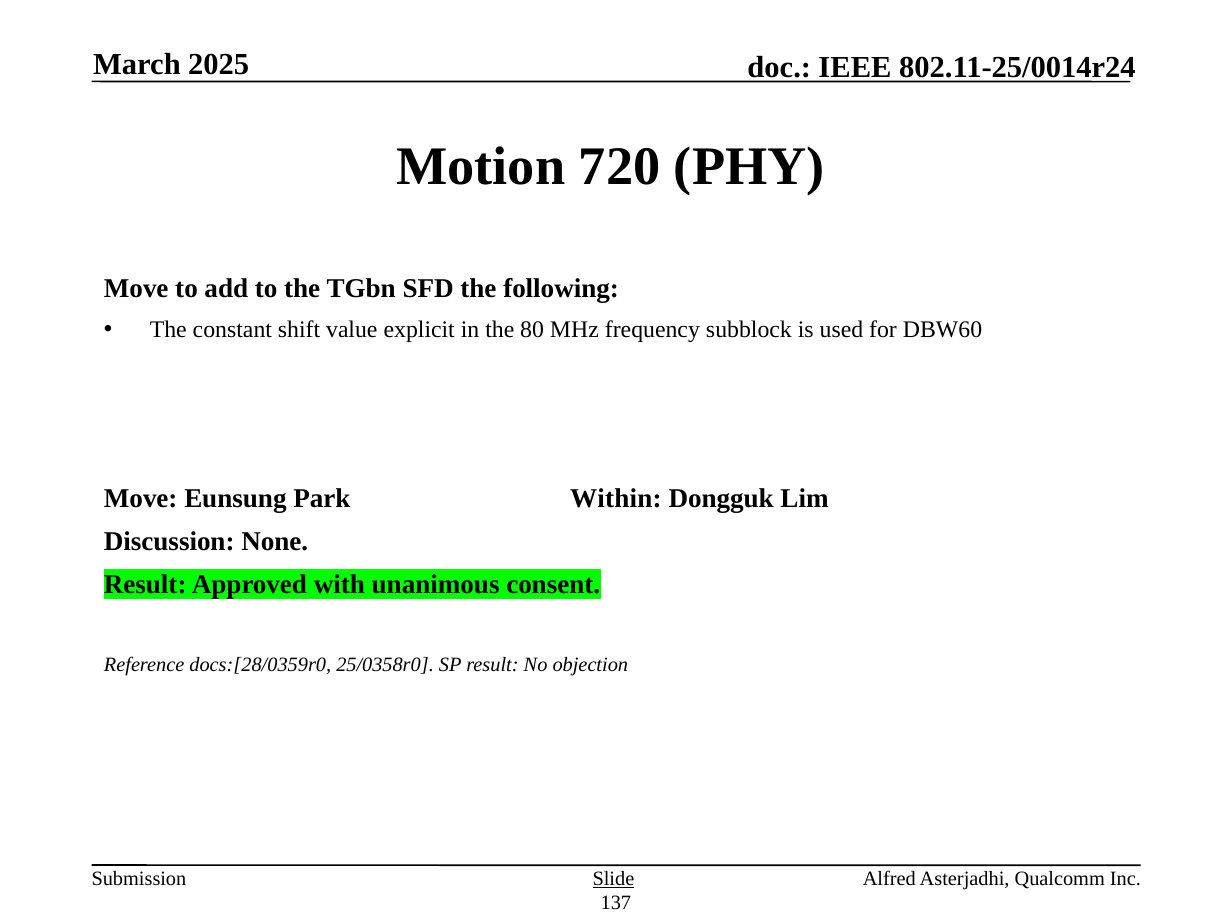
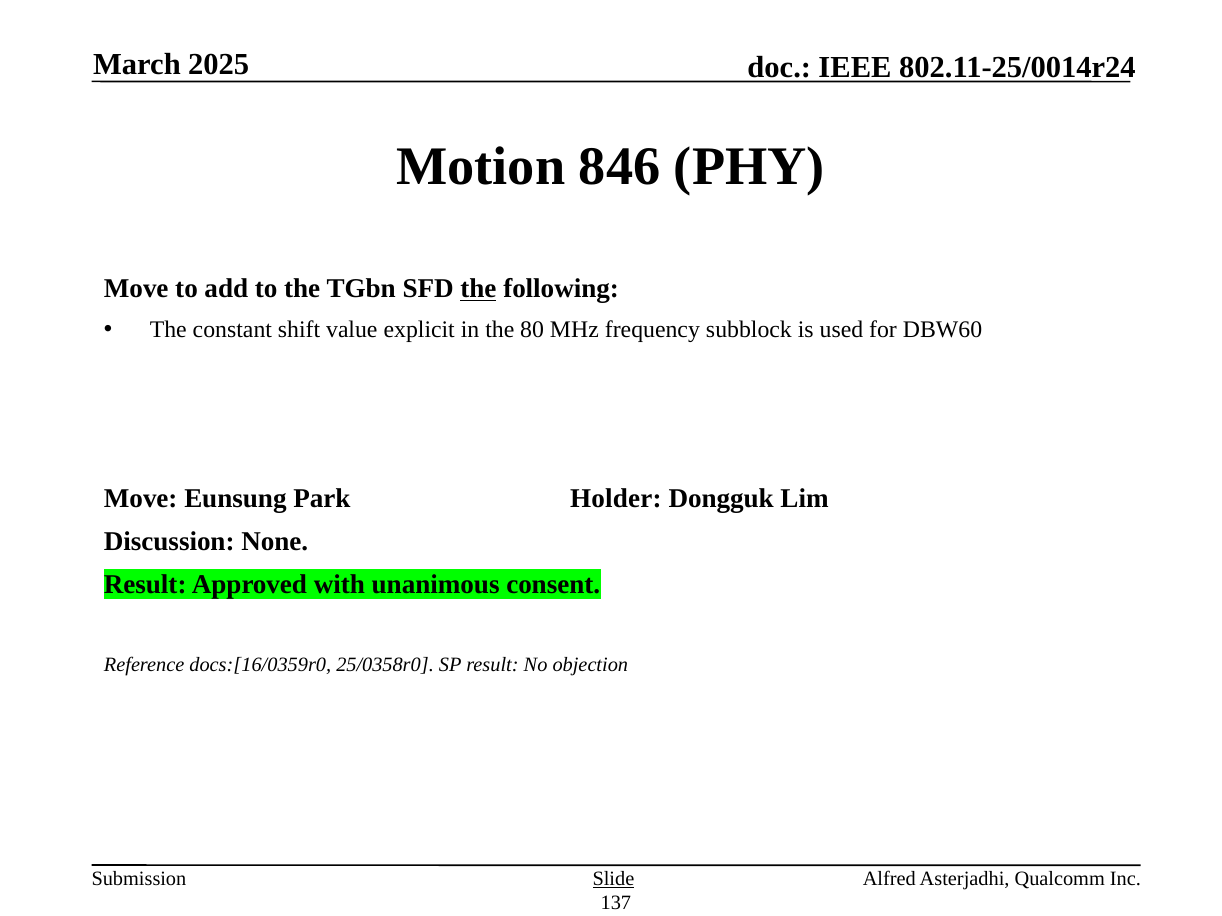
720: 720 -> 846
the at (478, 289) underline: none -> present
Within: Within -> Holder
docs:[28/0359r0: docs:[28/0359r0 -> docs:[16/0359r0
